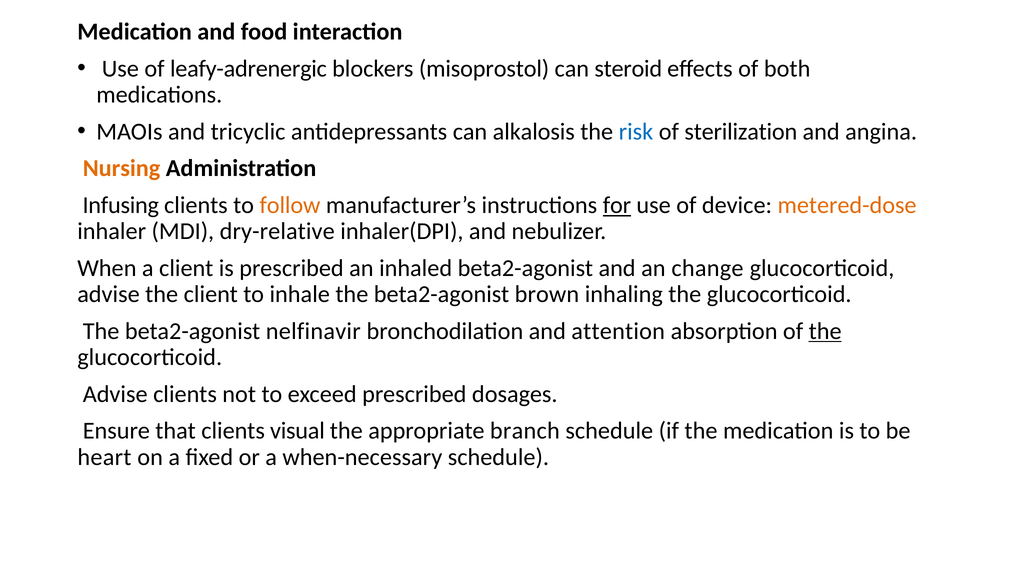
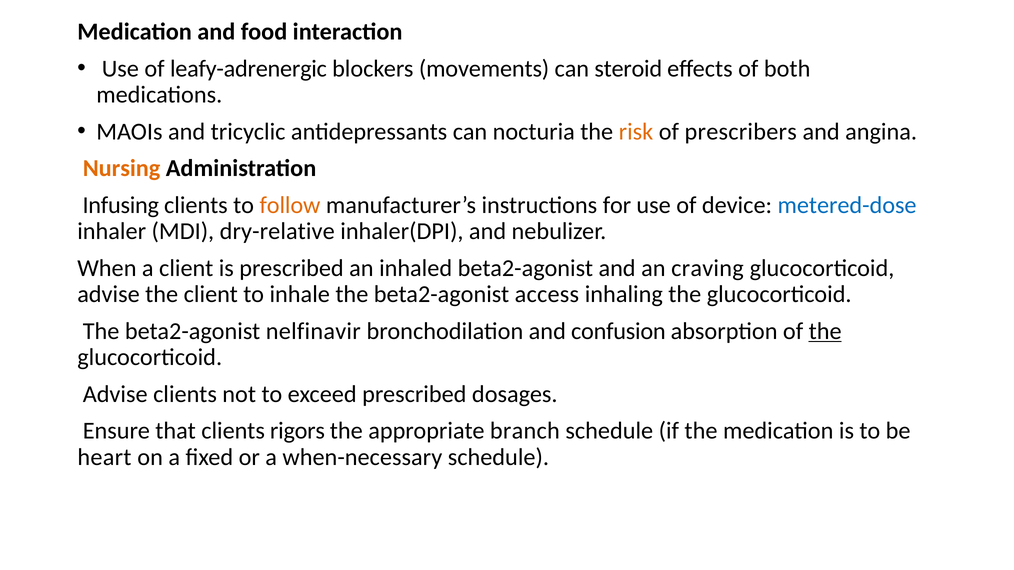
misoprostol: misoprostol -> movements
alkalosis: alkalosis -> nocturia
risk colour: blue -> orange
sterilization: sterilization -> prescribers
for underline: present -> none
metered-dose colour: orange -> blue
change: change -> craving
brown: brown -> access
attention: attention -> confusion
visual: visual -> rigors
